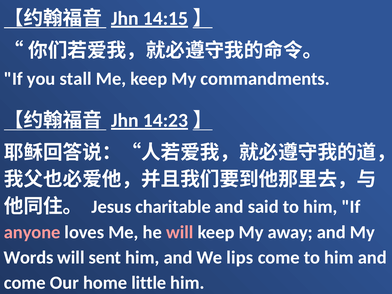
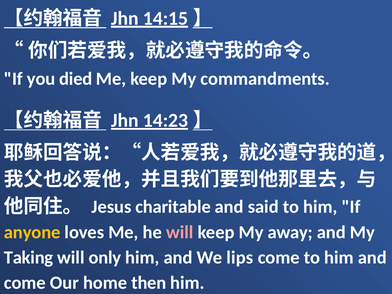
stall: stall -> died
anyone colour: pink -> yellow
Words: Words -> Taking
sent: sent -> only
little: little -> then
